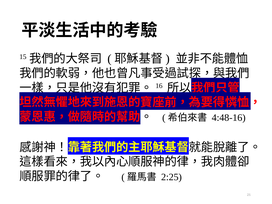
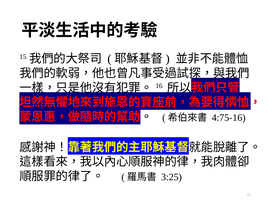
4:48-16: 4:48-16 -> 4:75-16
2:25: 2:25 -> 3:25
